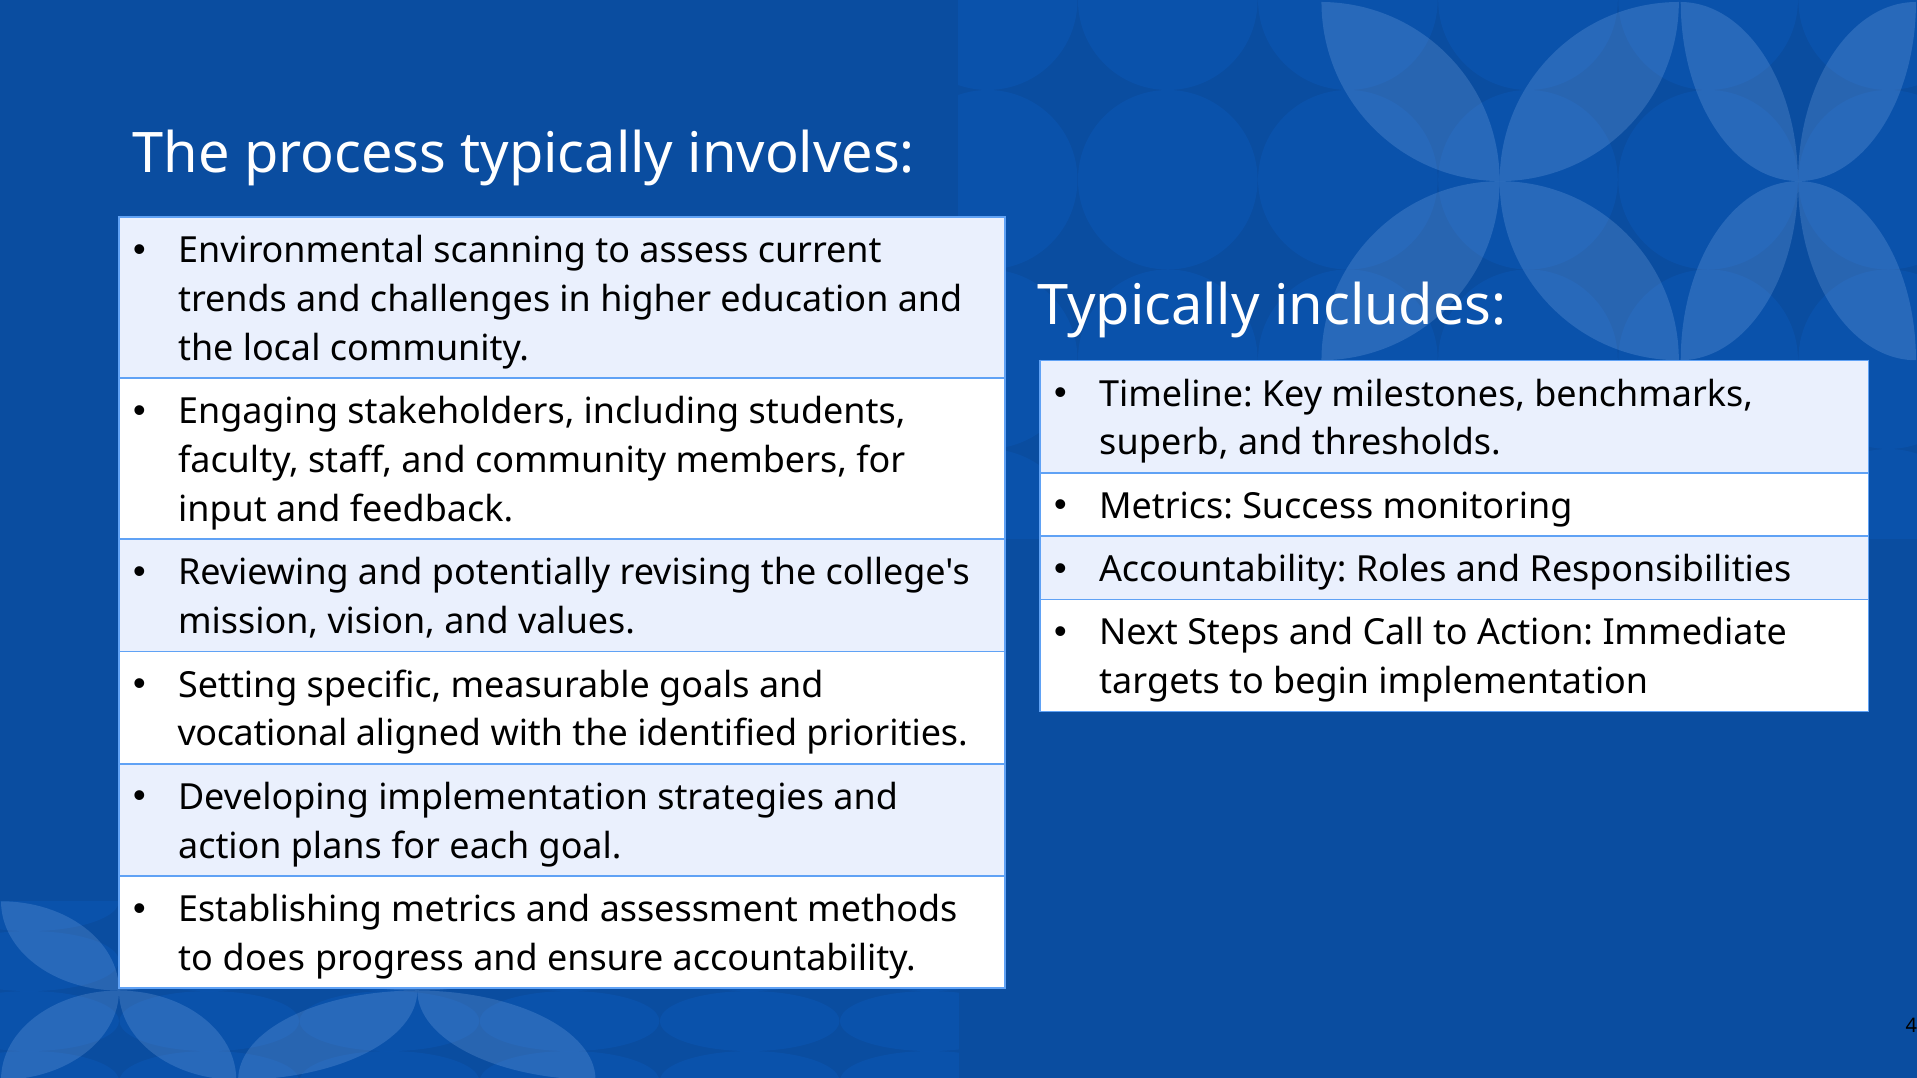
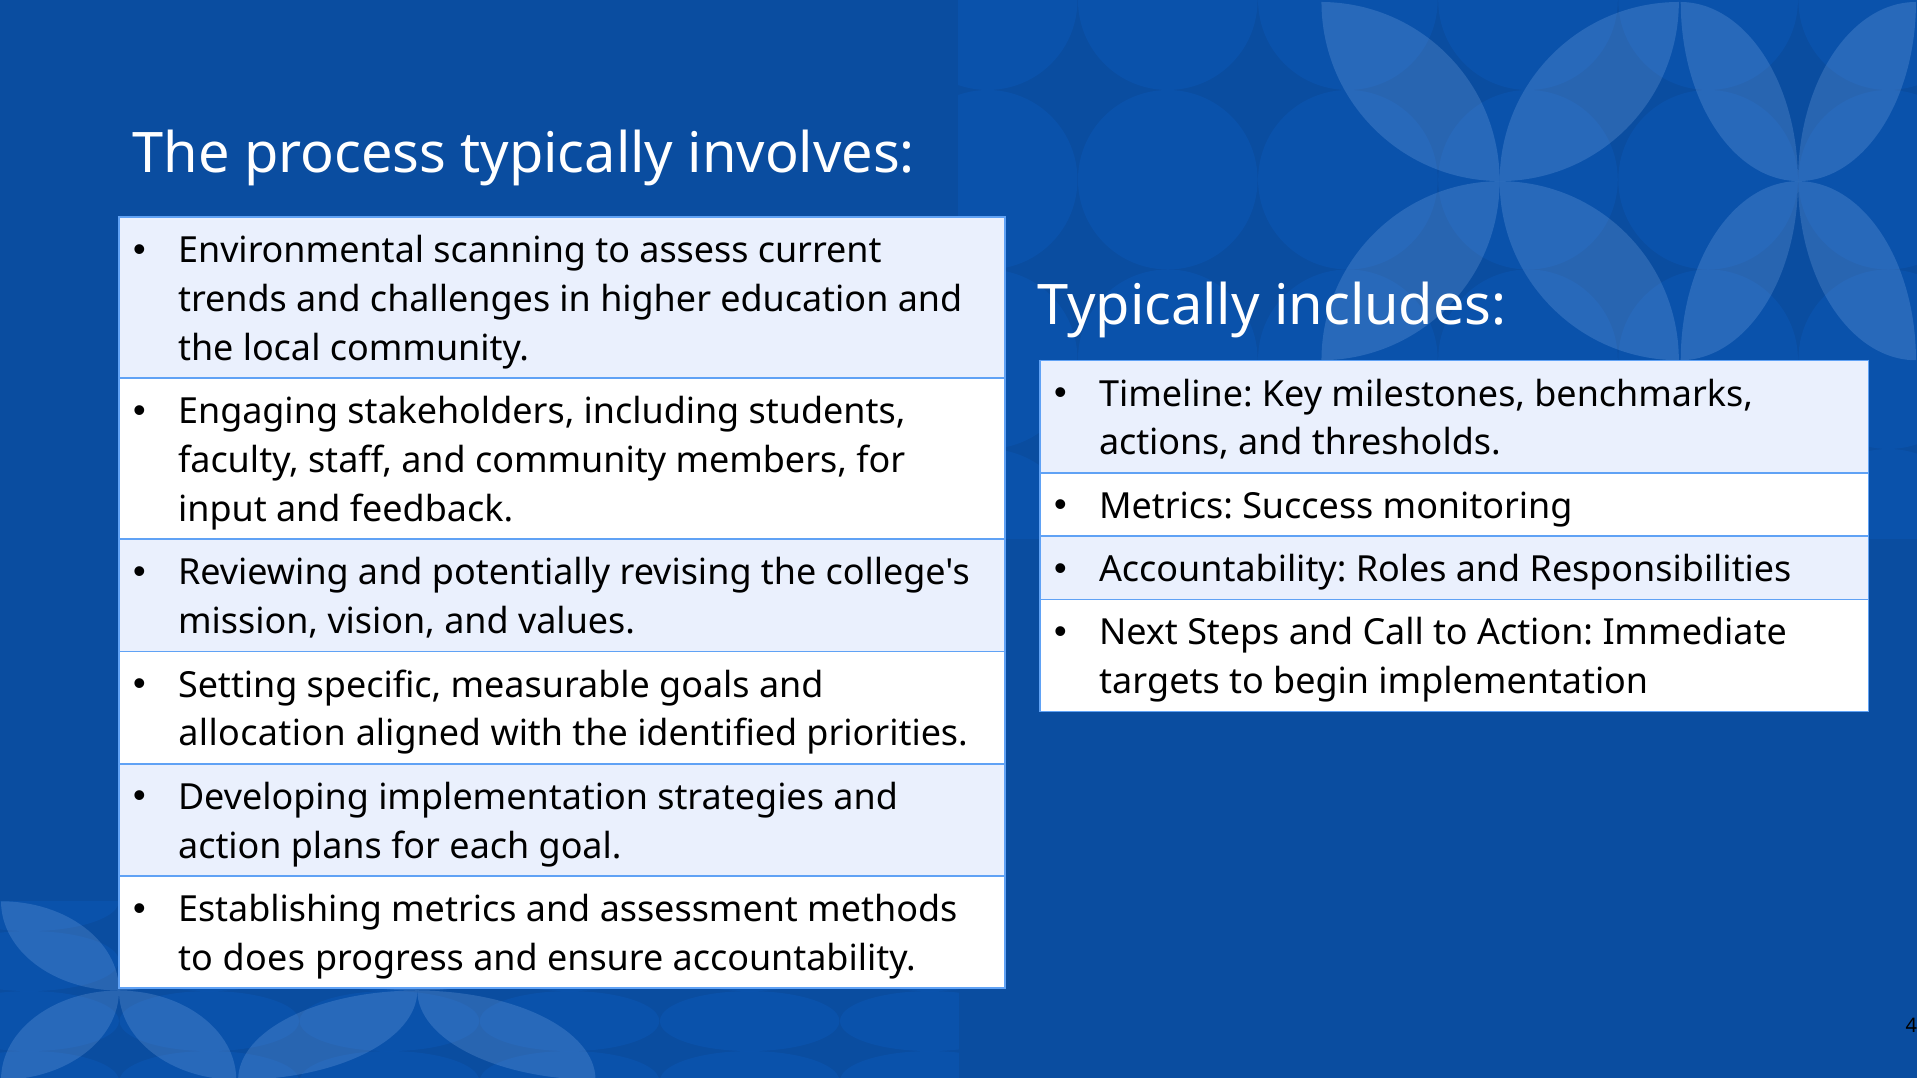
superb: superb -> actions
vocational: vocational -> allocation
